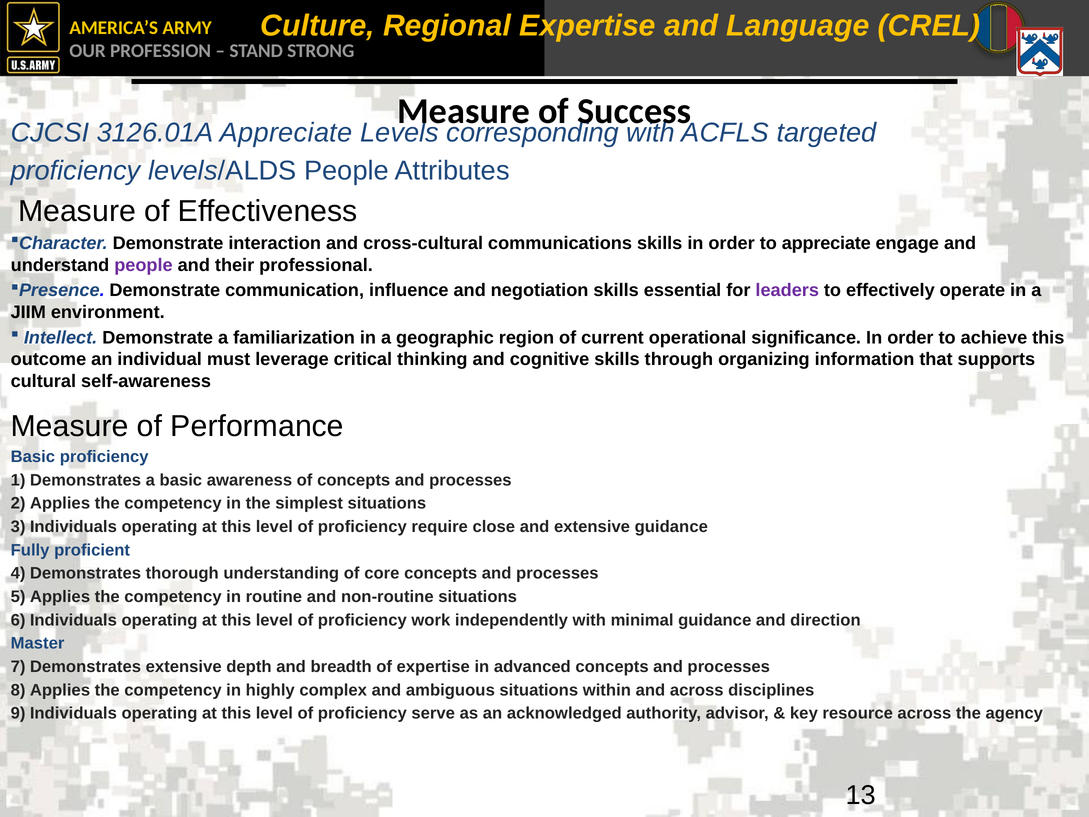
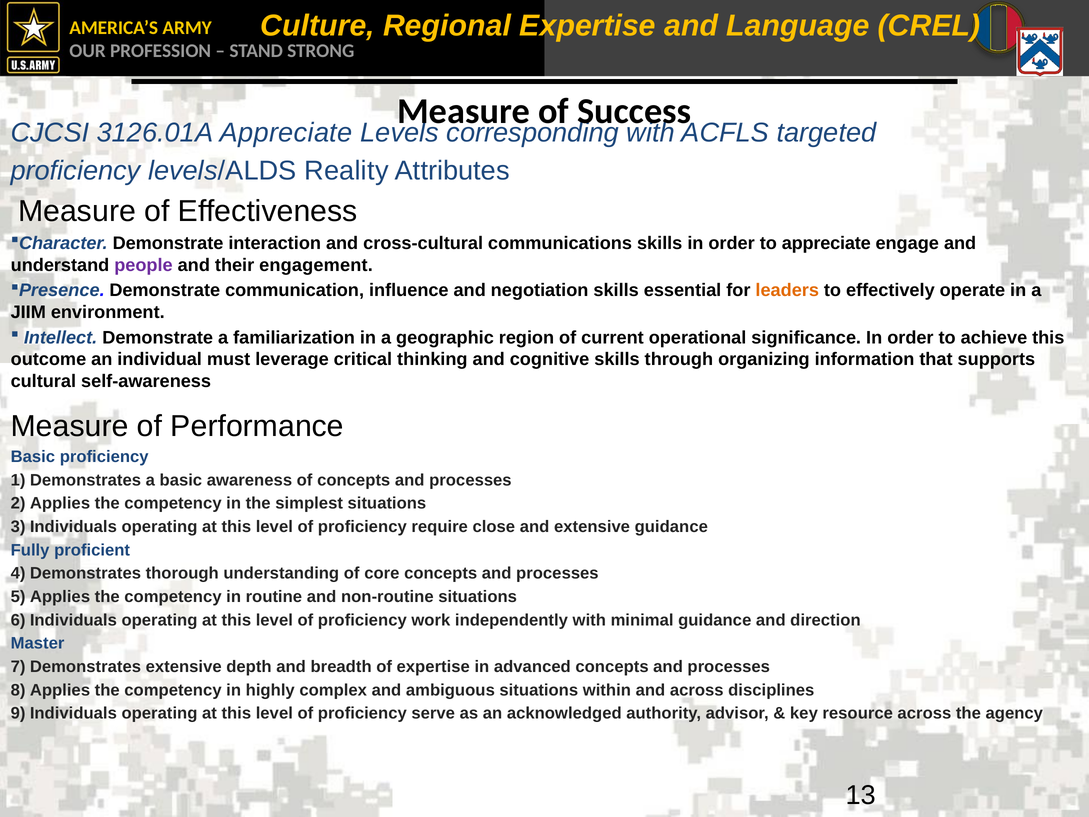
levels/ALDS People: People -> Reality
professional: professional -> engagement
leaders colour: purple -> orange
